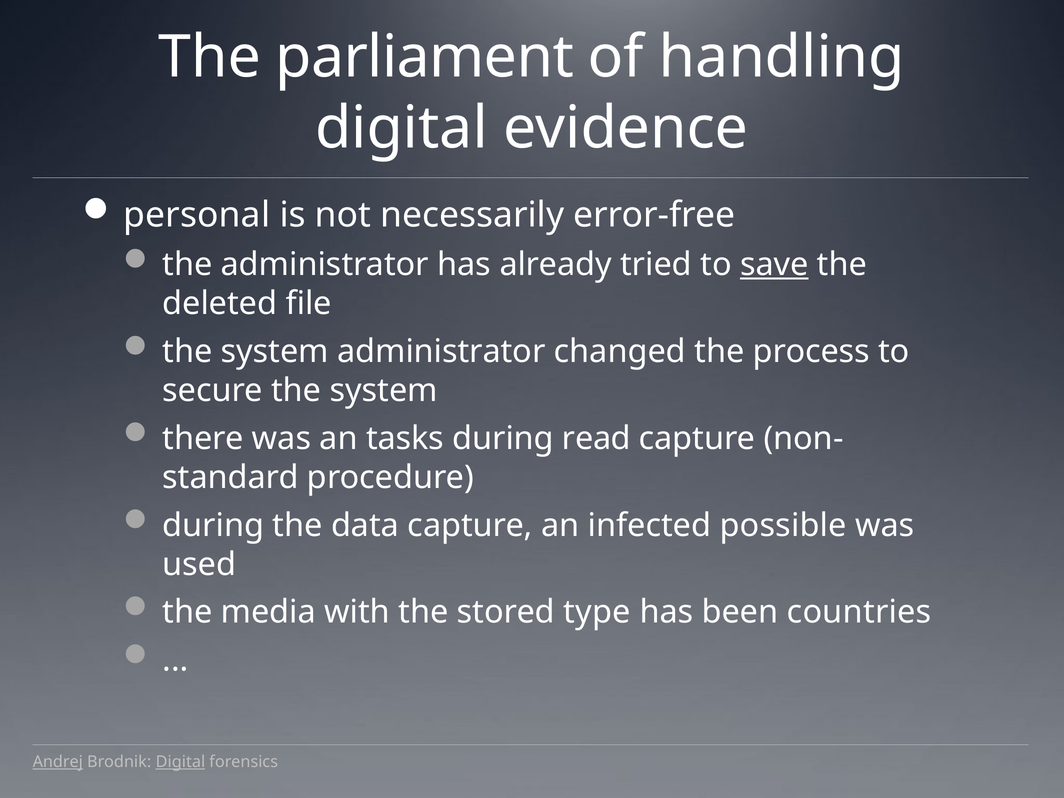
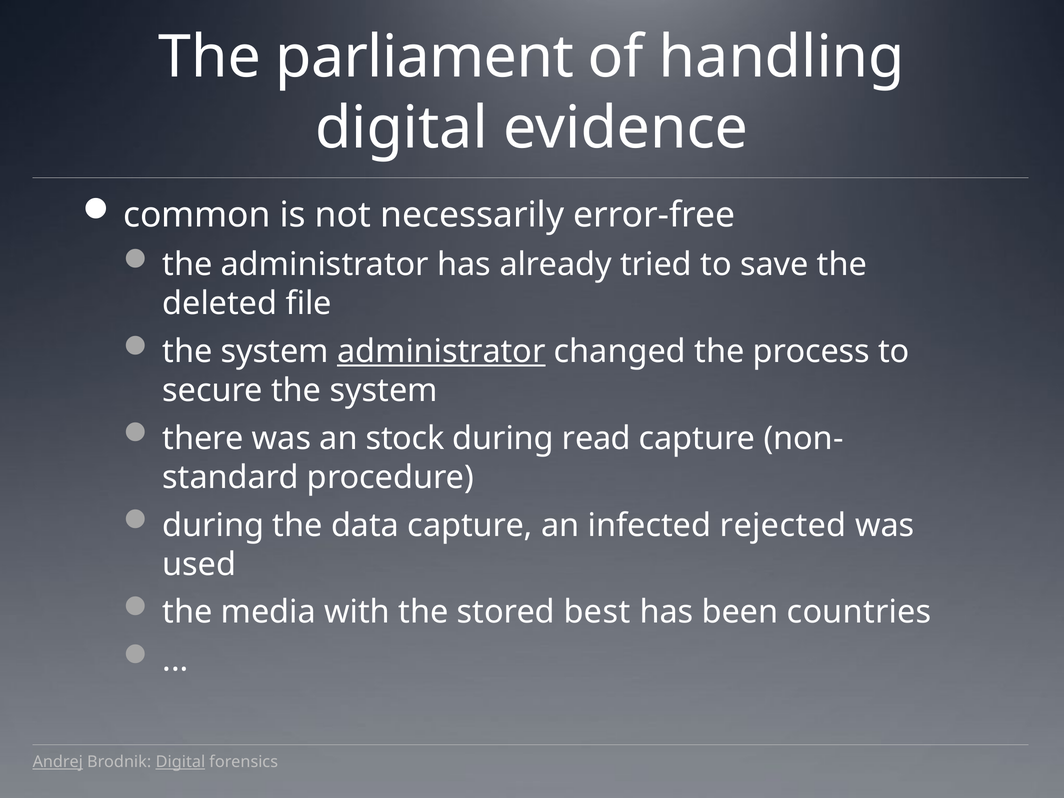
personal: personal -> common
save underline: present -> none
administrator at (441, 352) underline: none -> present
tasks: tasks -> stock
possible: possible -> rejected
type: type -> best
